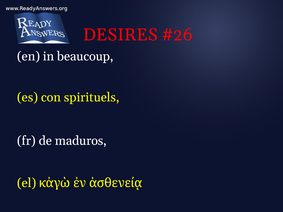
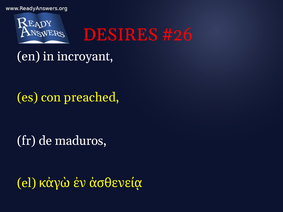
beaucoup: beaucoup -> incroyant
spirituels: spirituels -> preached
